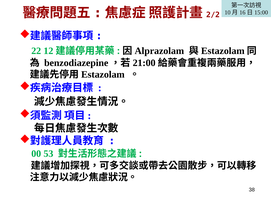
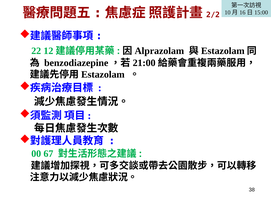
53: 53 -> 67
